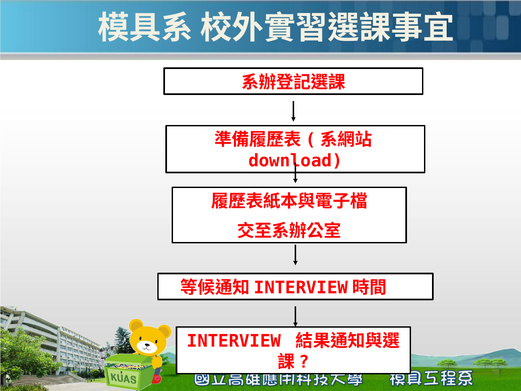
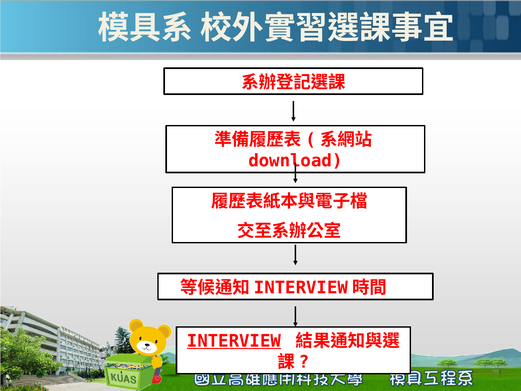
INTERVIEW underline: none -> present
